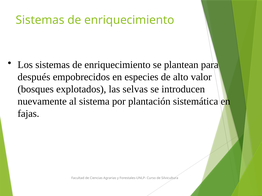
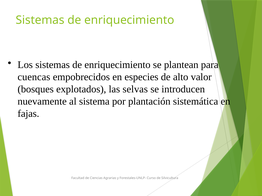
después: después -> cuencas
